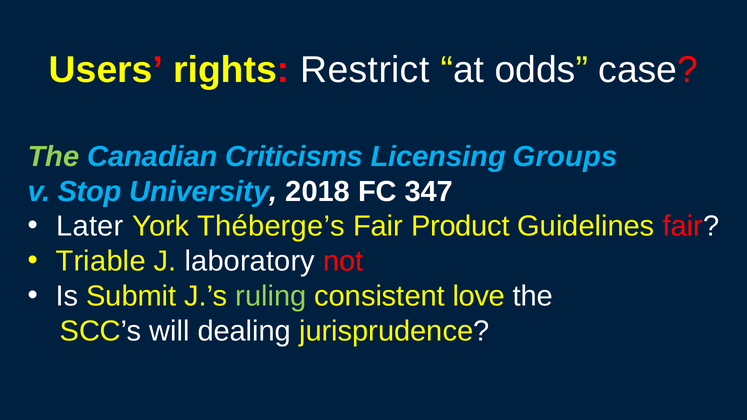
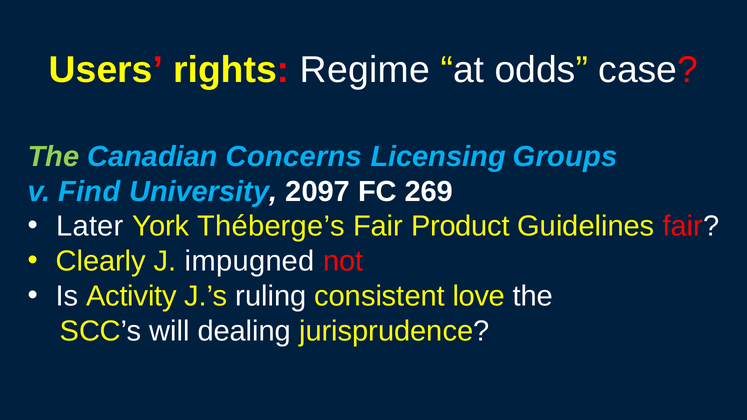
Restrict: Restrict -> Regime
Criticisms: Criticisms -> Concerns
Stop: Stop -> Find
2018: 2018 -> 2097
347: 347 -> 269
Triable: Triable -> Clearly
laboratory: laboratory -> impugned
Submit: Submit -> Activity
ruling colour: light green -> white
